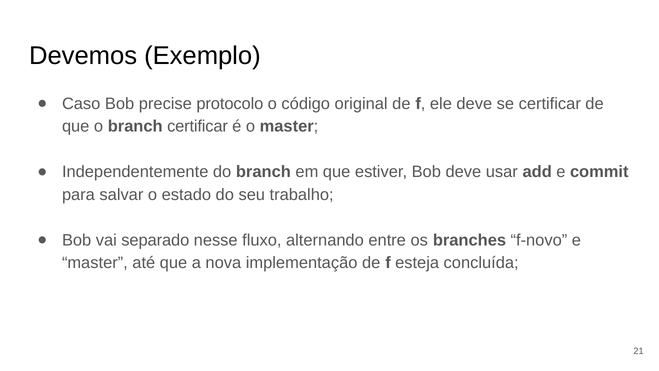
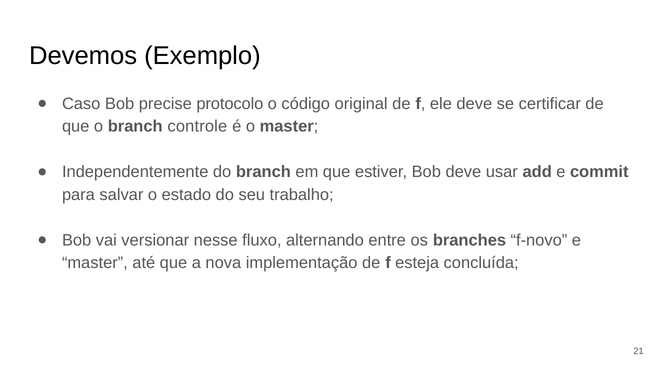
branch certificar: certificar -> controle
separado: separado -> versionar
